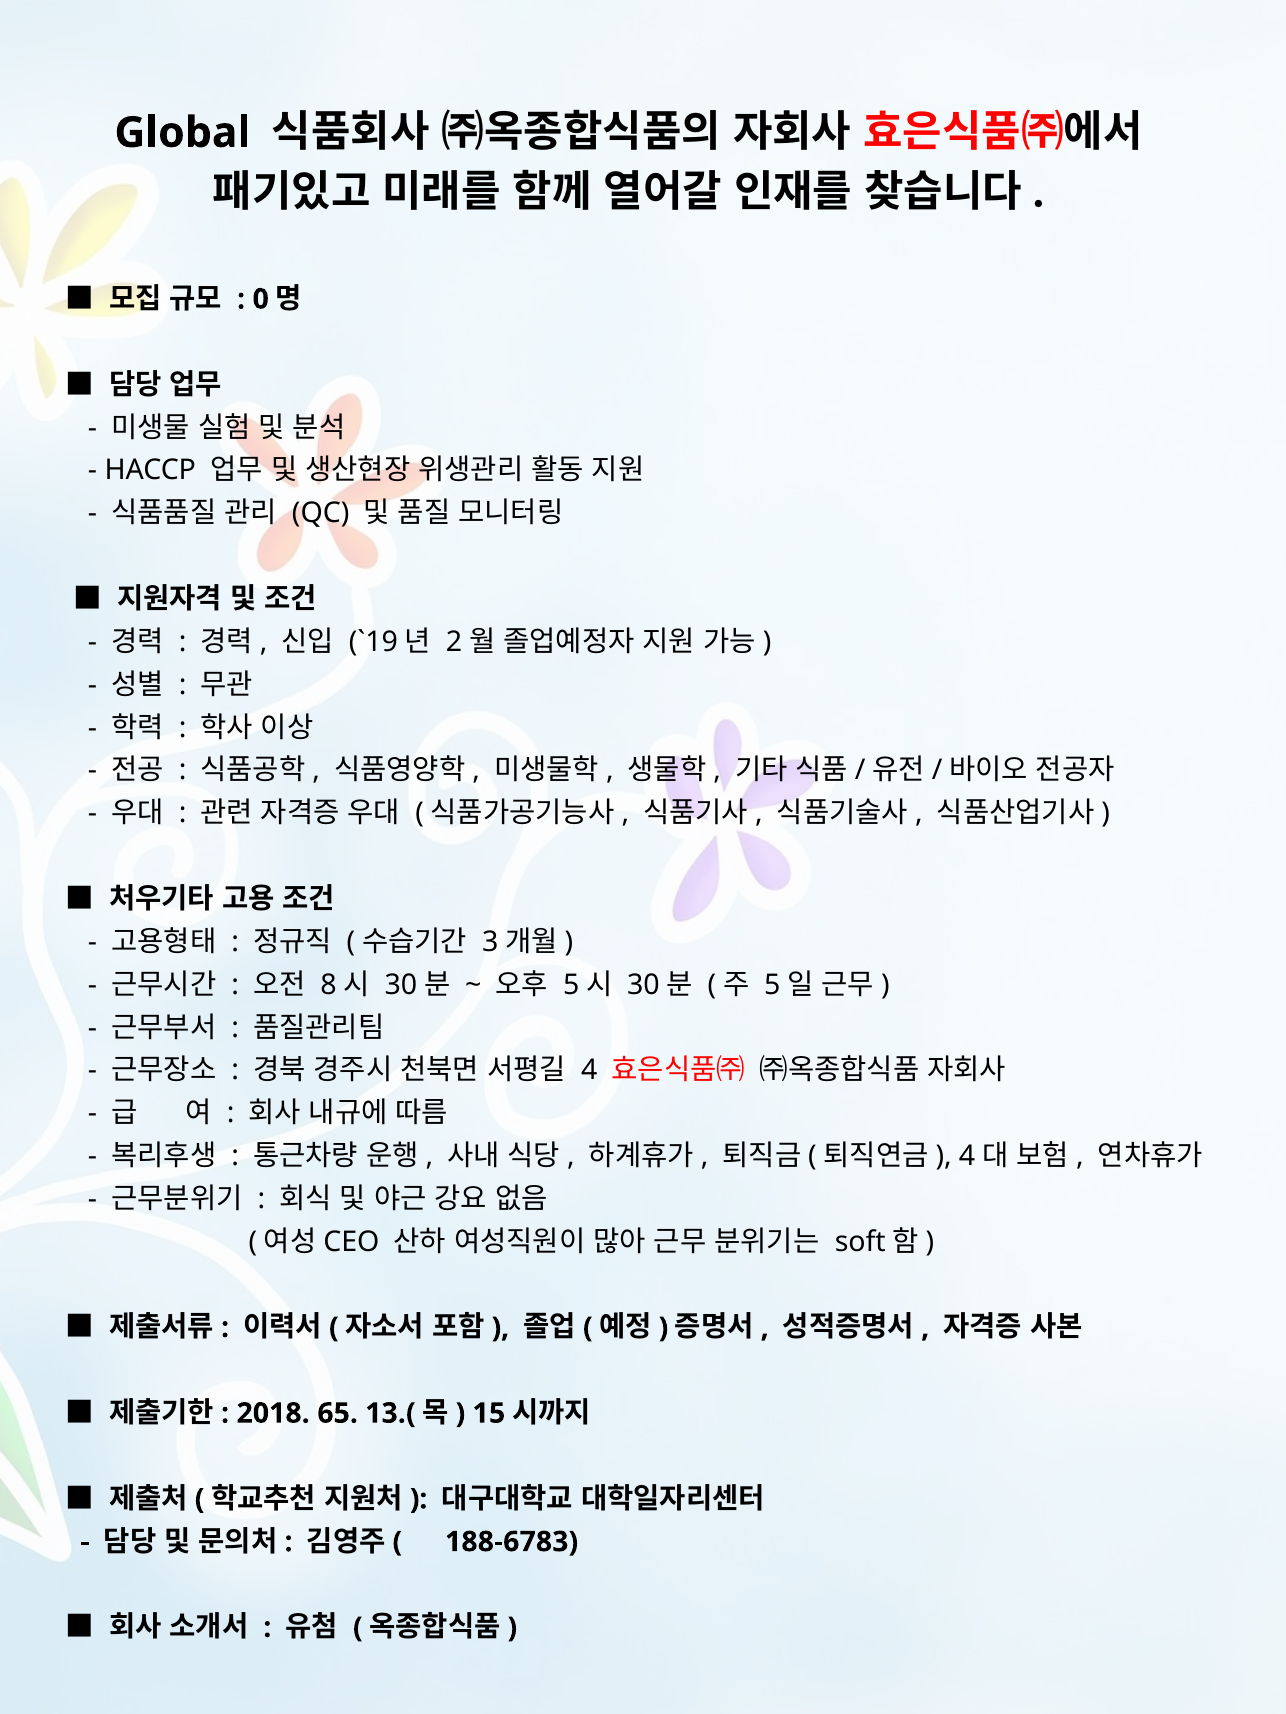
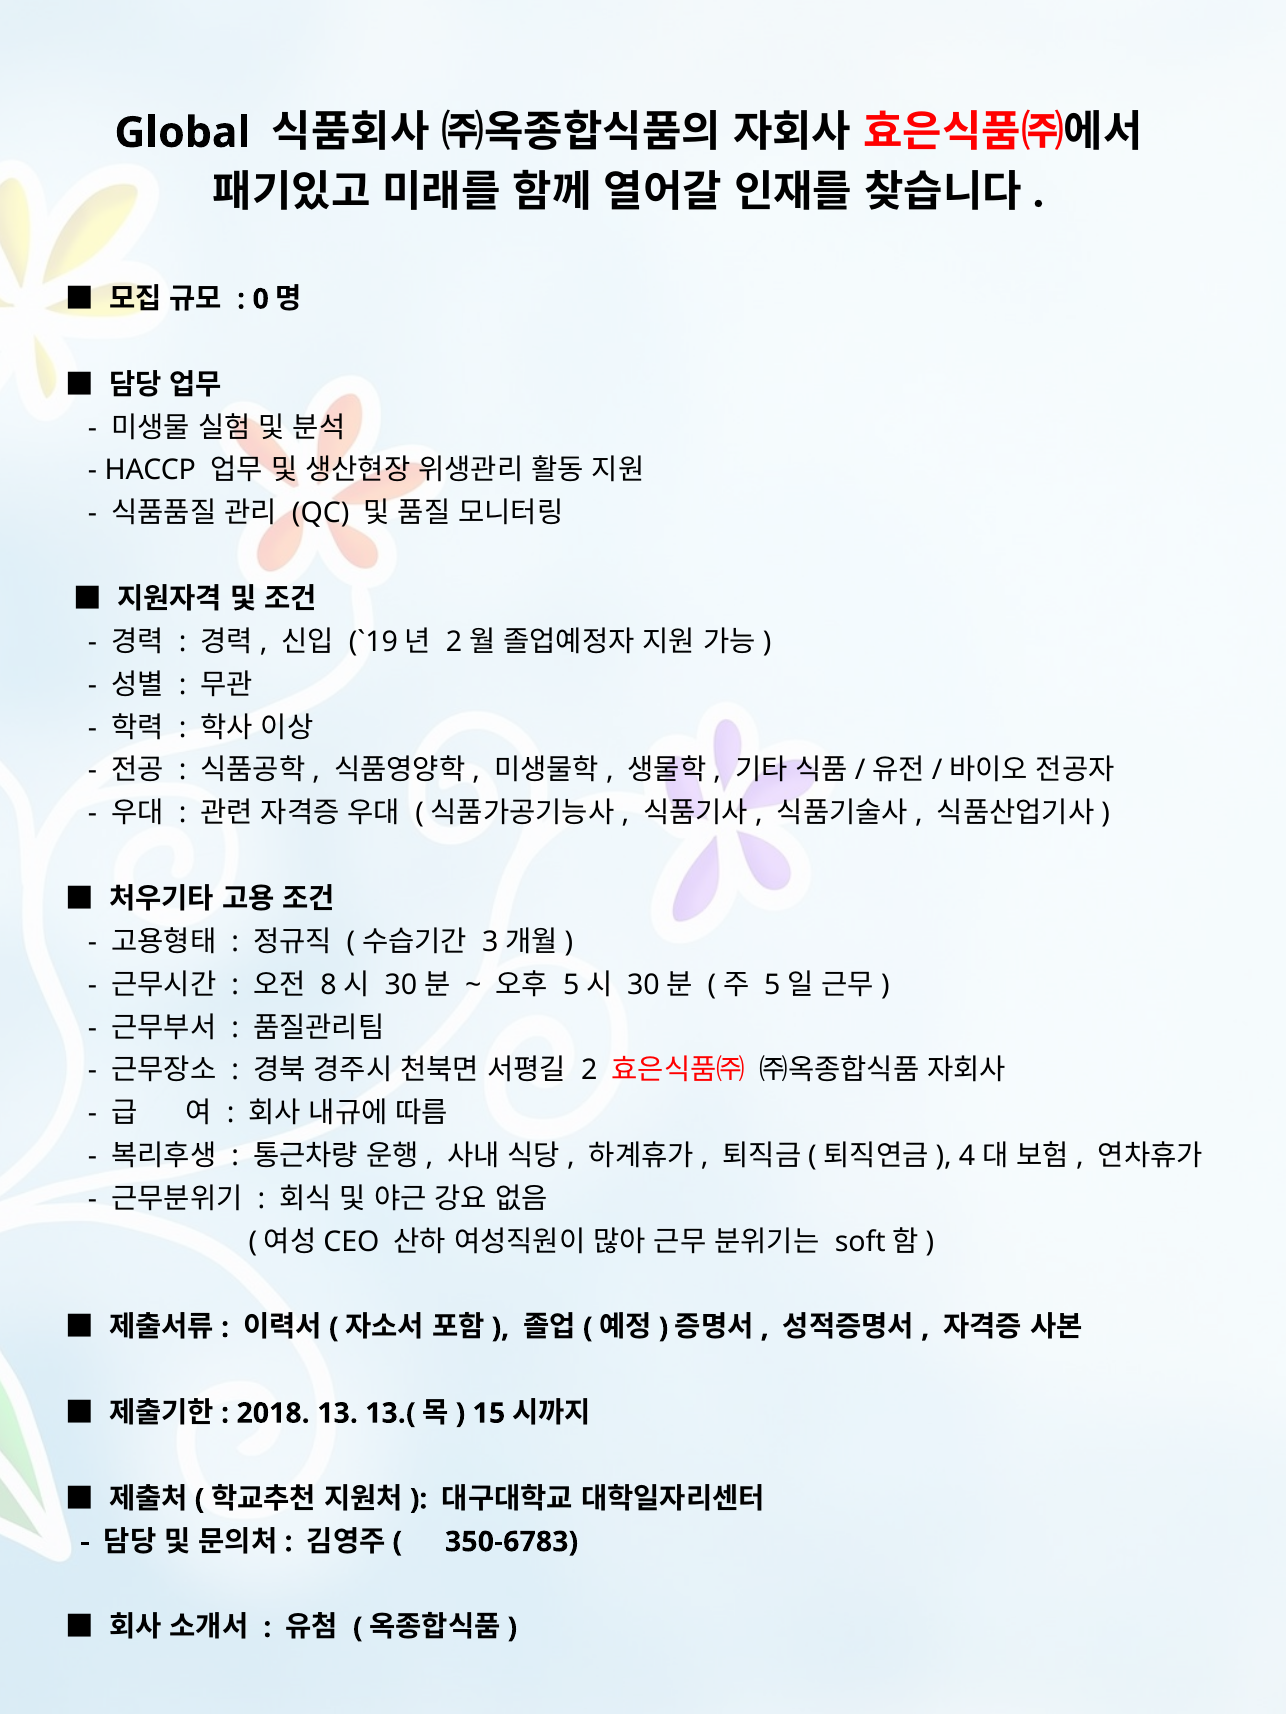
4: 4 -> 2
65: 65 -> 13
188-6783: 188-6783 -> 350-6783
